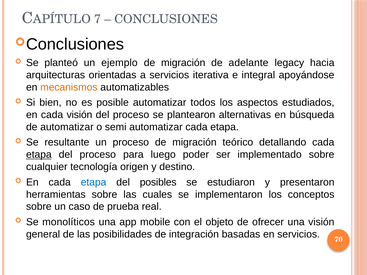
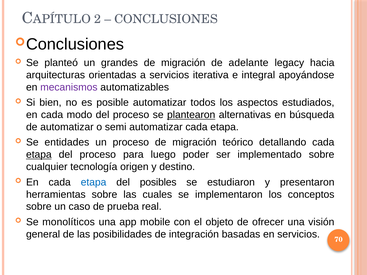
7: 7 -> 2
ejemplo: ejemplo -> grandes
mecanismos colour: orange -> purple
cada visión: visión -> modo
plantearon underline: none -> present
resultante: resultante -> entidades
